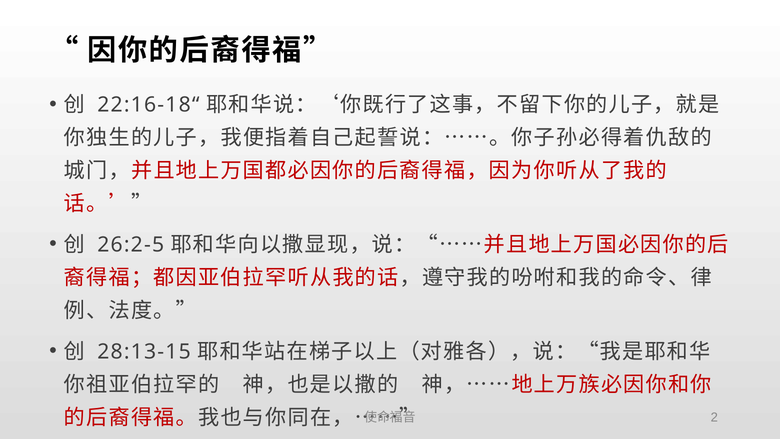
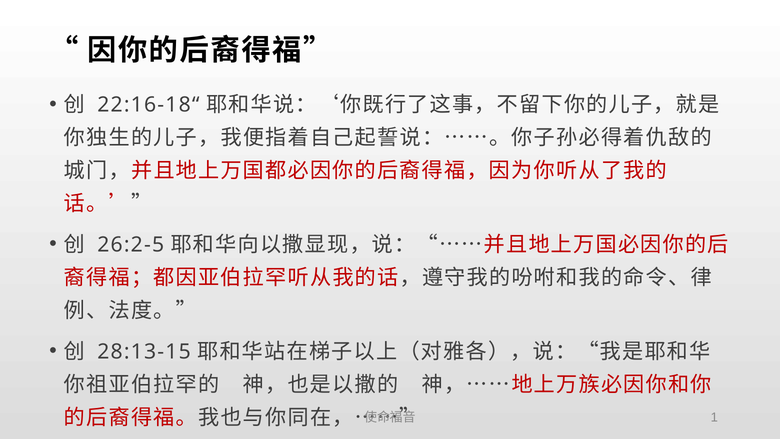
2: 2 -> 1
